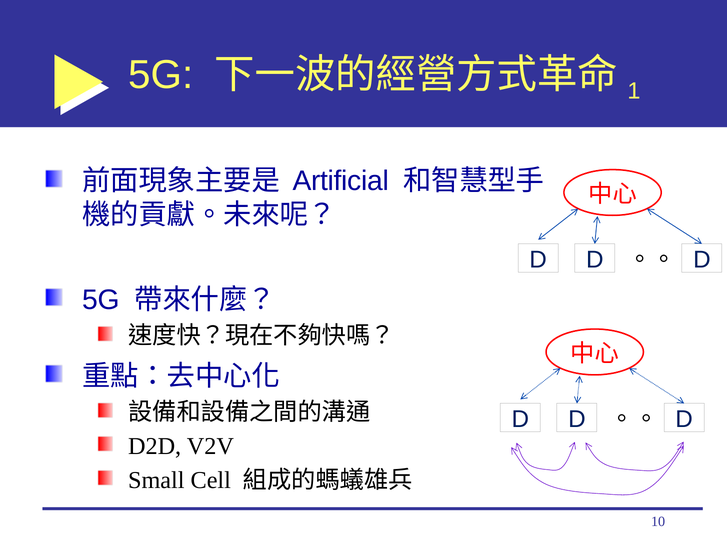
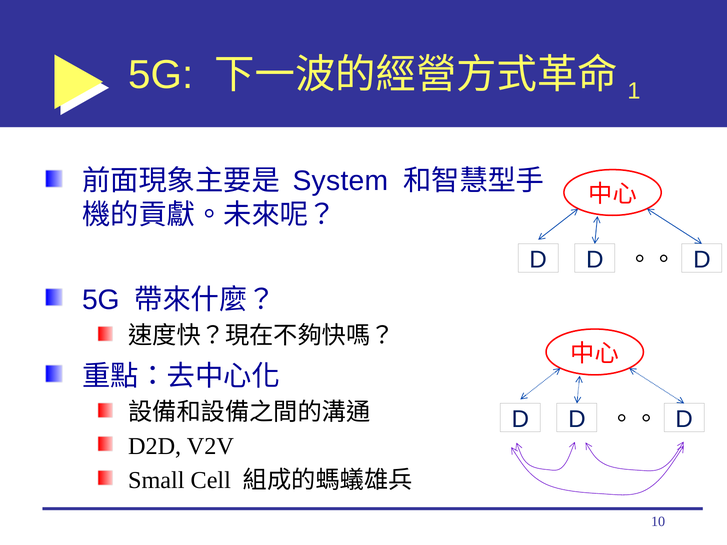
Artificial: Artificial -> System
